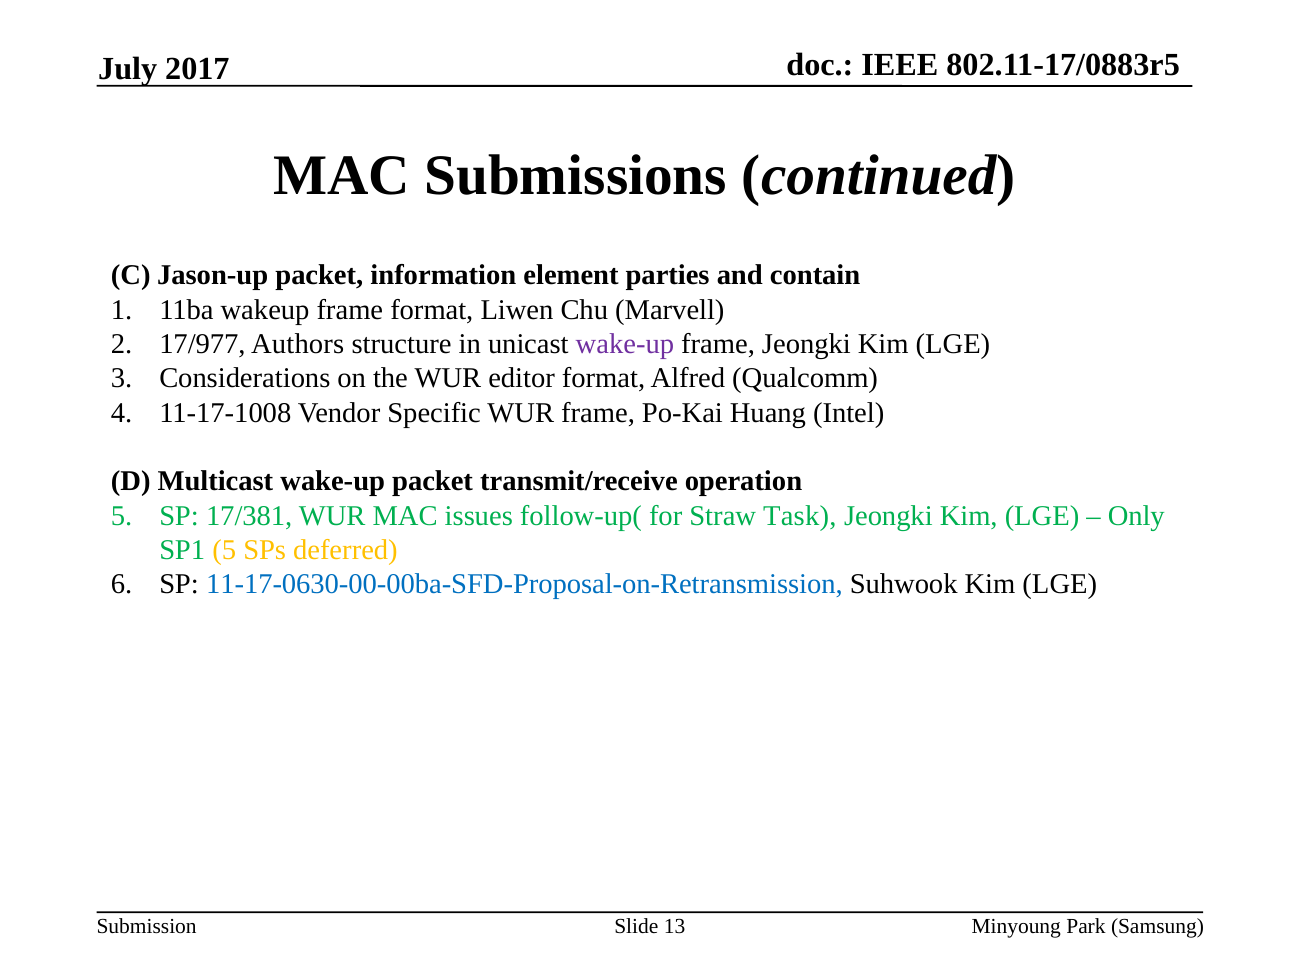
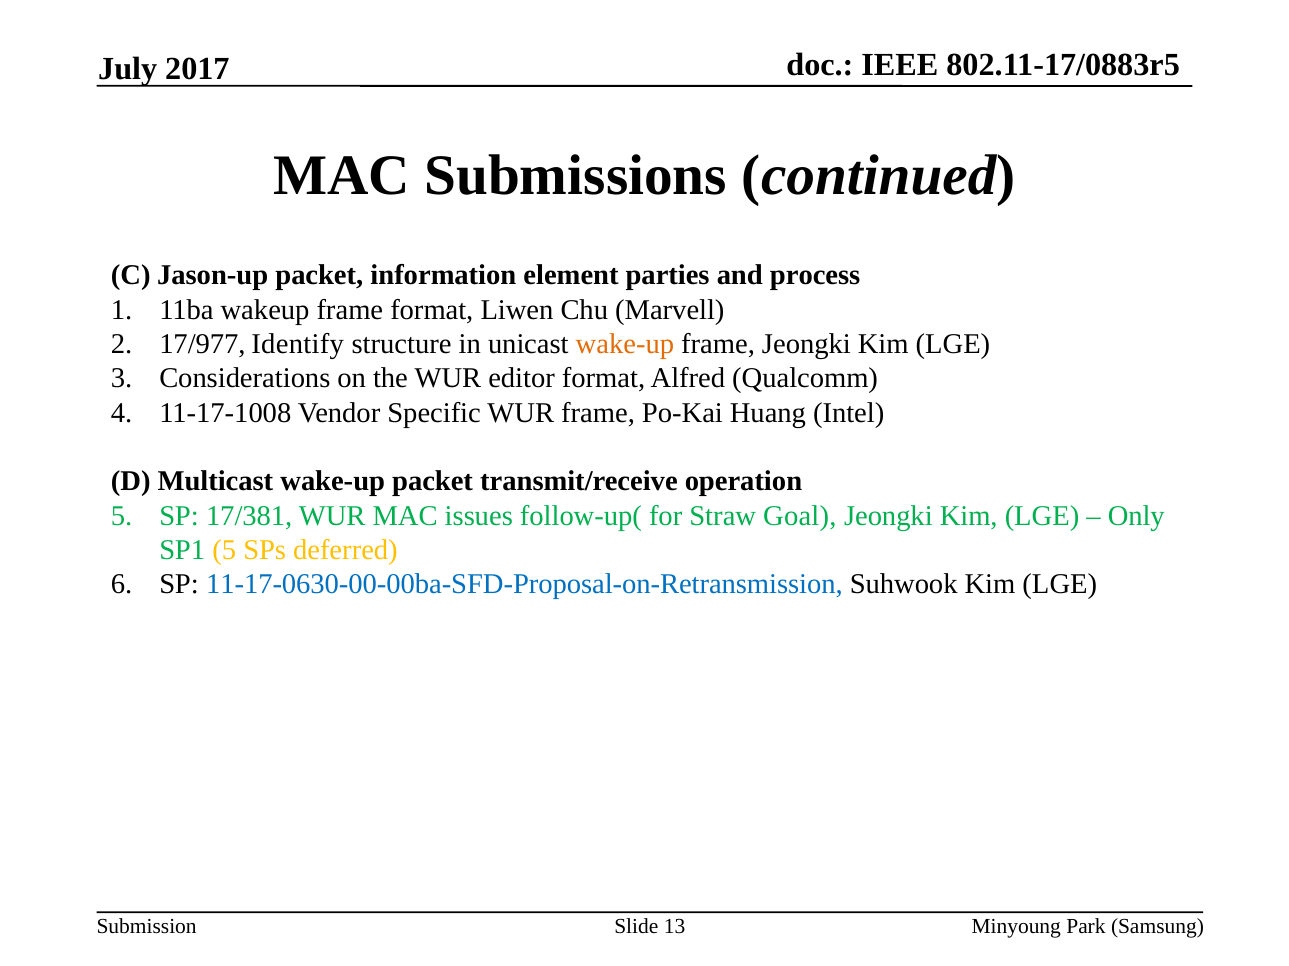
contain: contain -> process
Authors: Authors -> Identify
wake-up at (625, 344) colour: purple -> orange
Task: Task -> Goal
